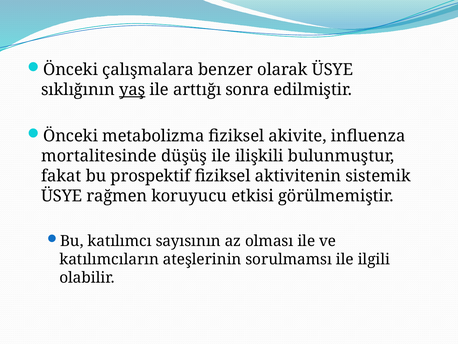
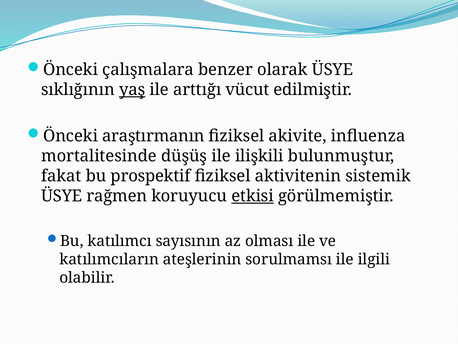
sonra: sonra -> vücut
metabolizma: metabolizma -> araştırmanın
etkisi underline: none -> present
